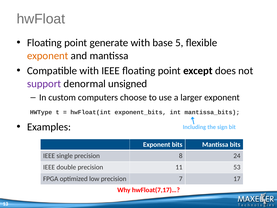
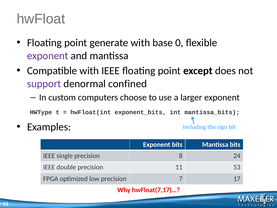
5: 5 -> 0
exponent at (48, 56) colour: orange -> purple
unsigned: unsigned -> confined
